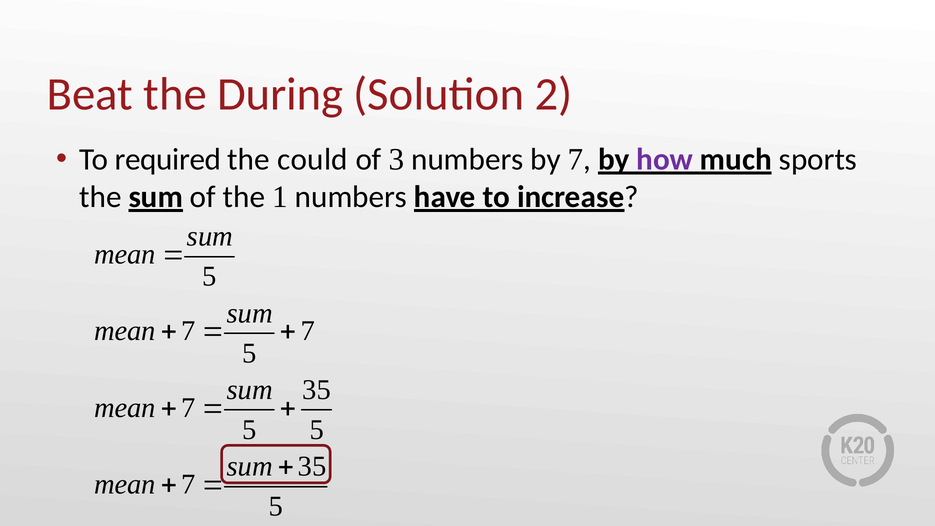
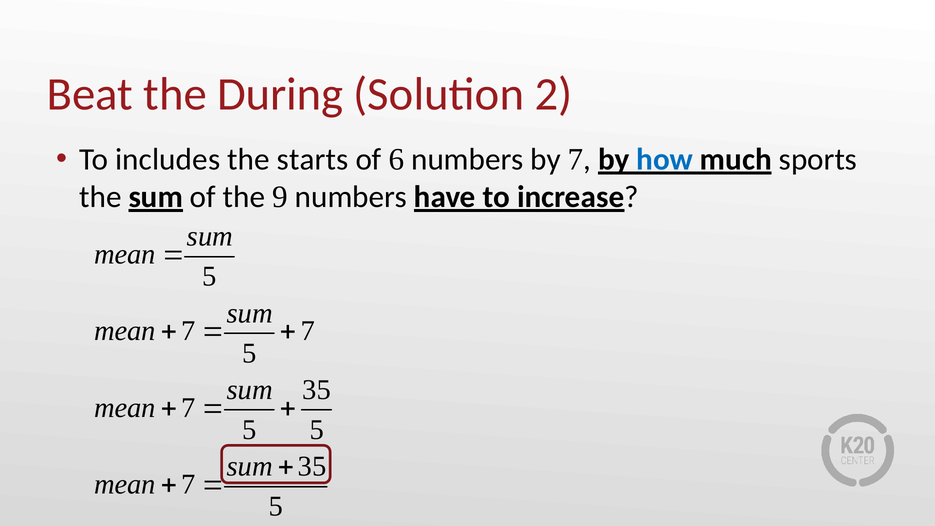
required: required -> includes
could: could -> starts
3: 3 -> 6
how colour: purple -> blue
1: 1 -> 9
